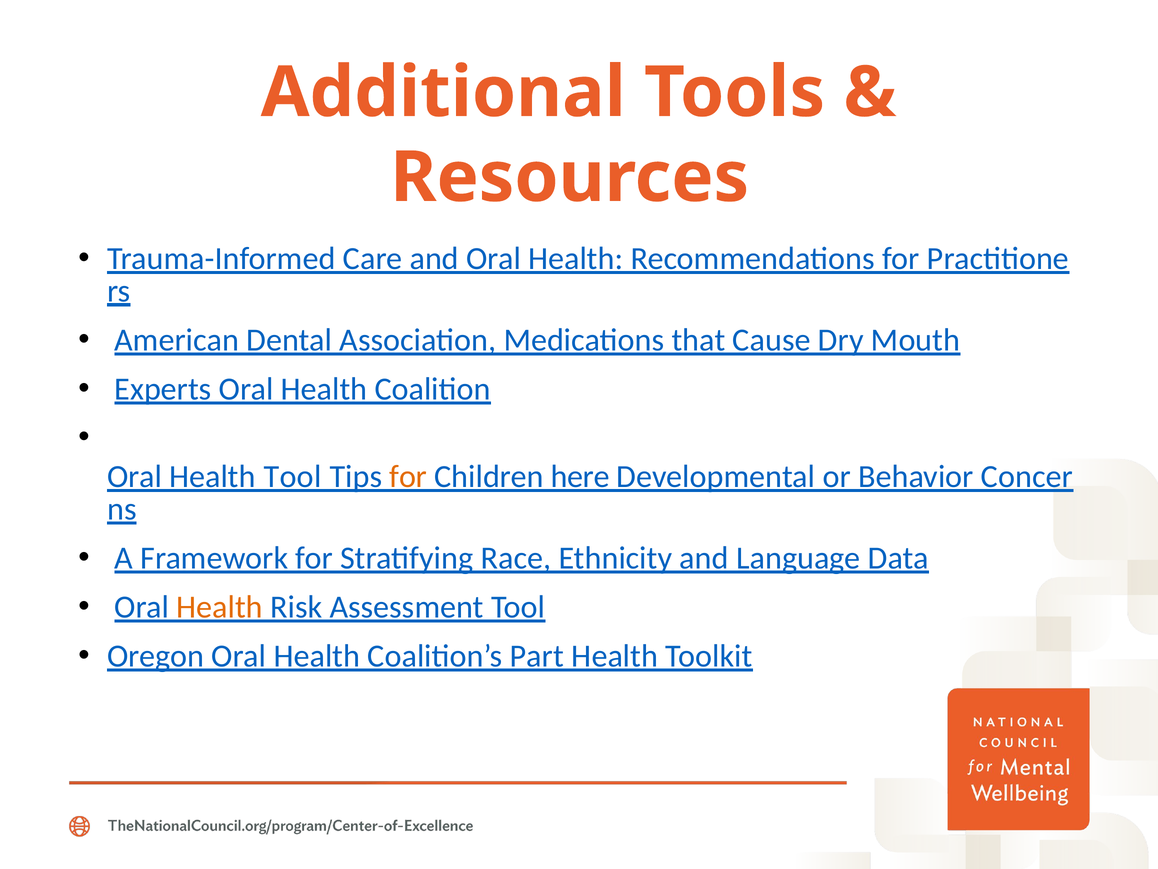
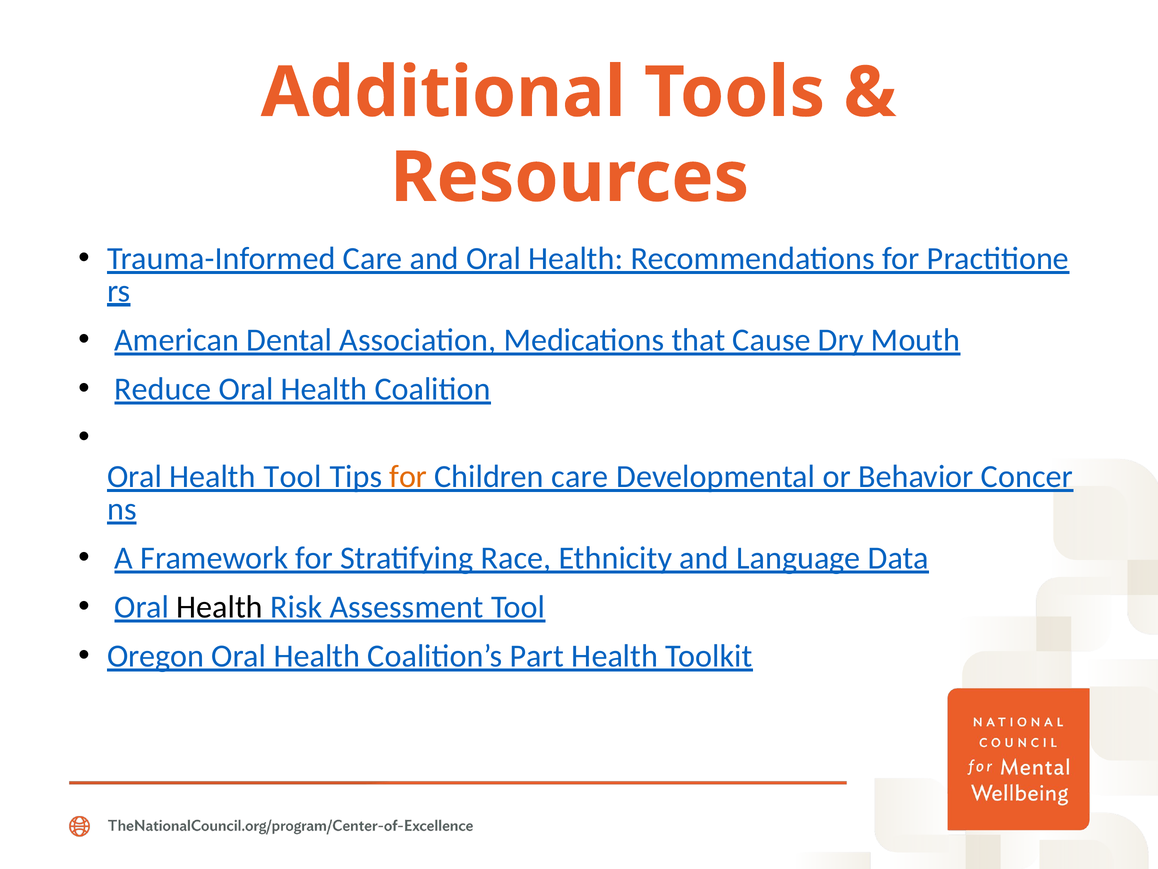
Experts: Experts -> Reduce
Children here: here -> care
Health at (220, 607) colour: orange -> black
